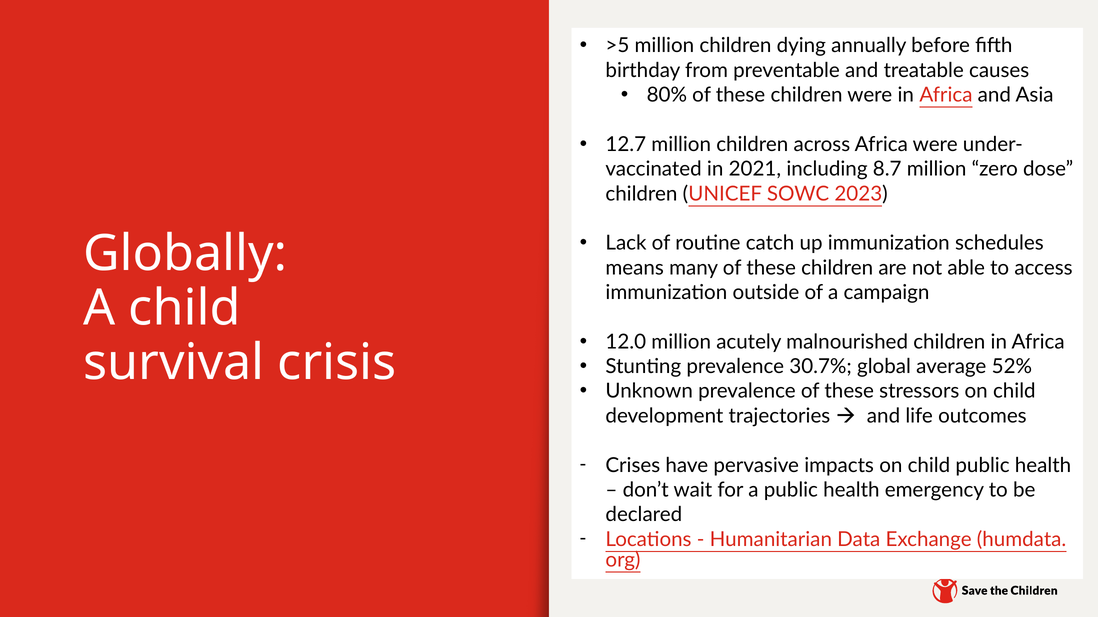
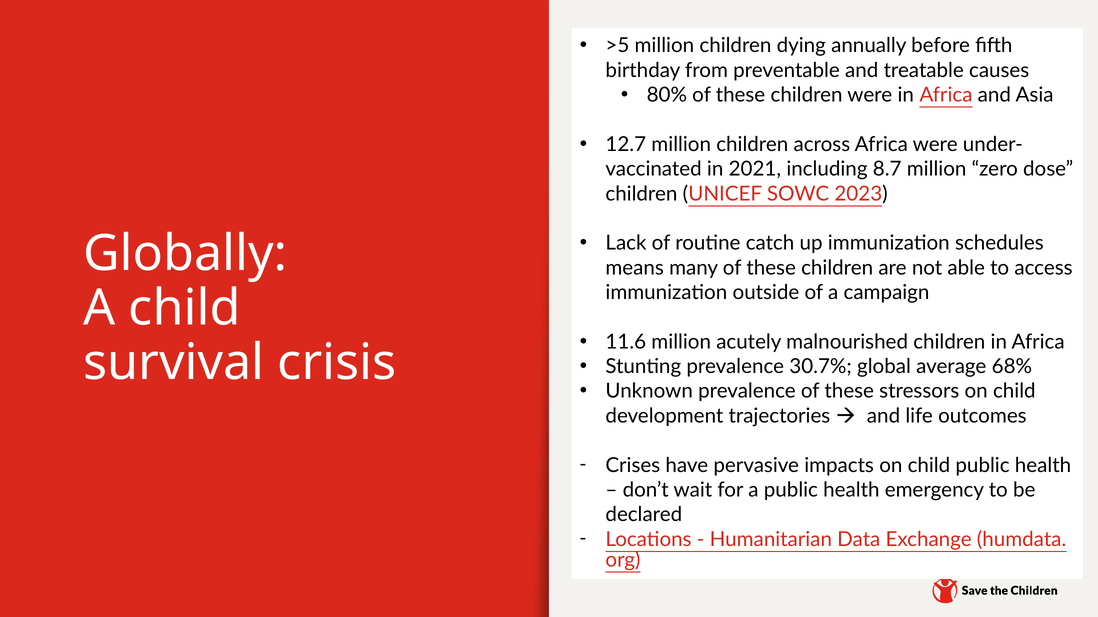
12.0: 12.0 -> 11.6
52%: 52% -> 68%
